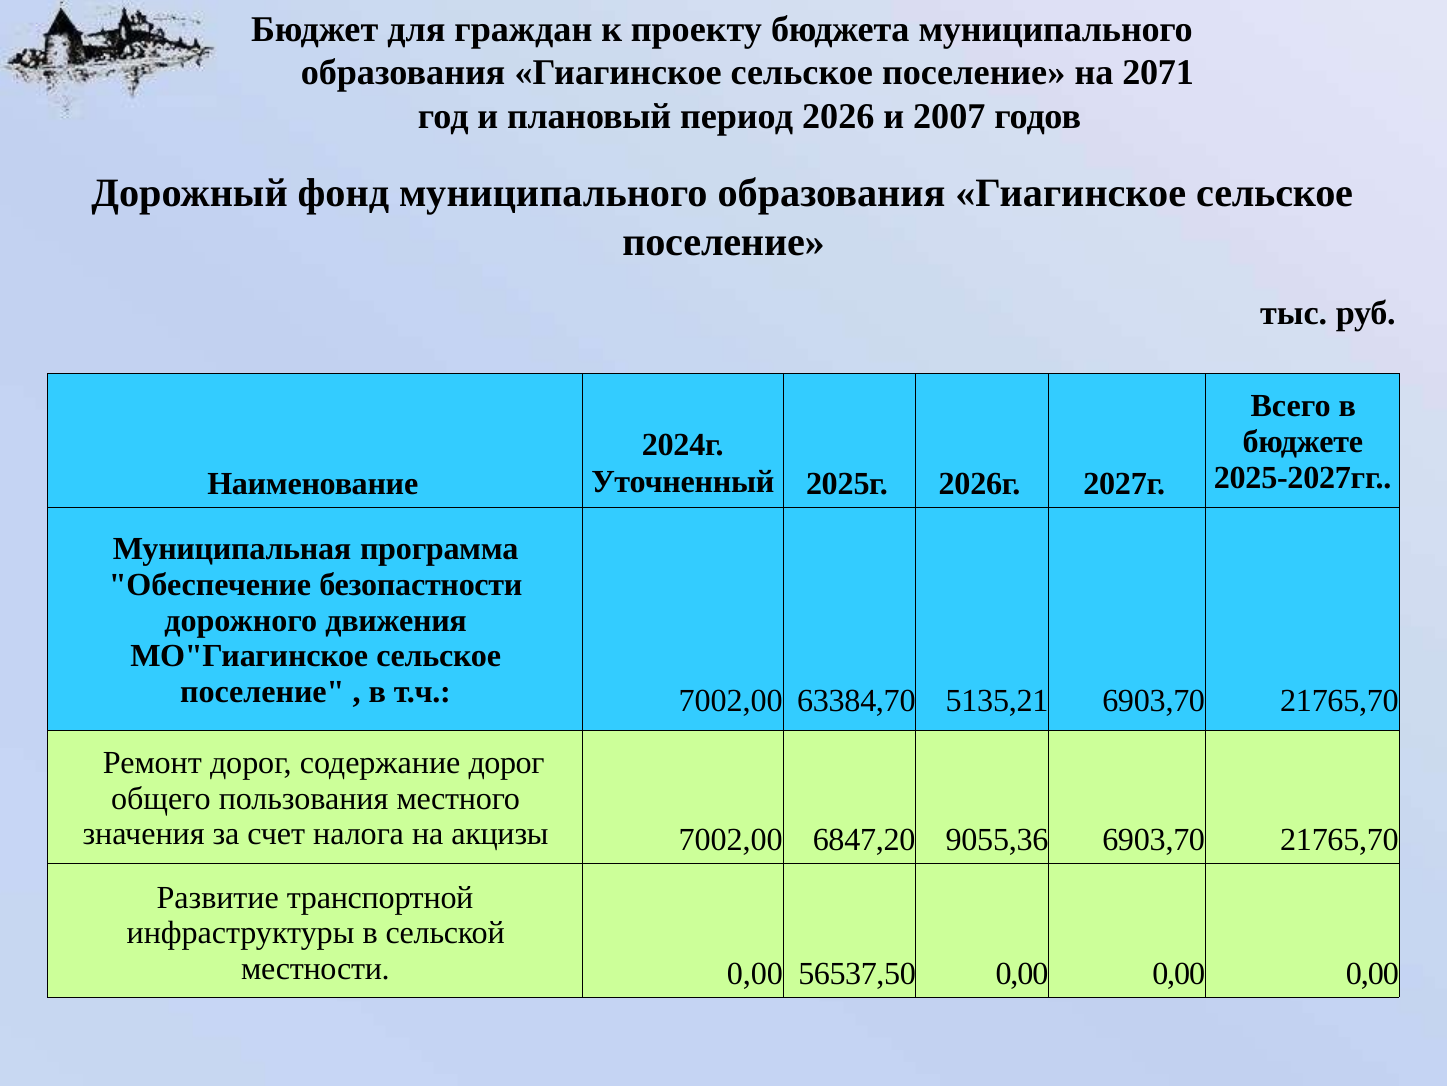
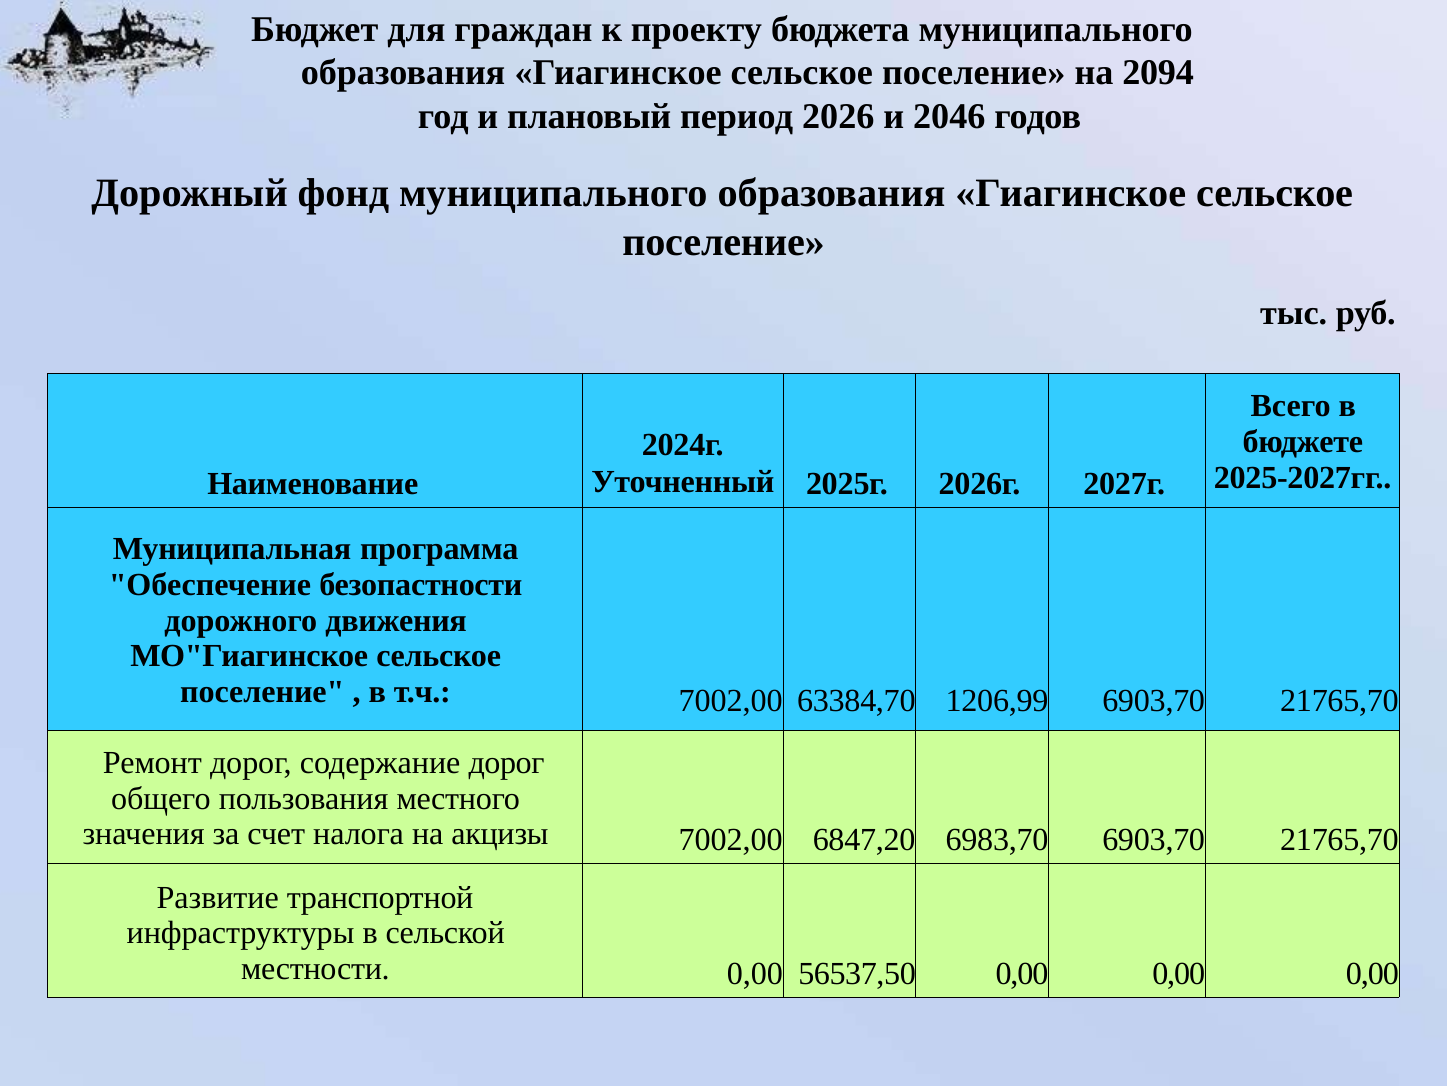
2071: 2071 -> 2094
2007: 2007 -> 2046
5135,21: 5135,21 -> 1206,99
9055,36: 9055,36 -> 6983,70
